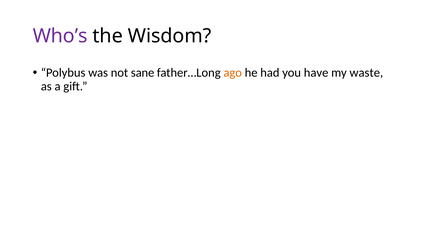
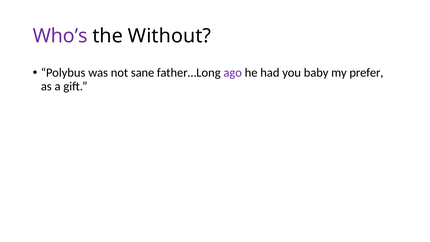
Wisdom: Wisdom -> Without
ago colour: orange -> purple
have: have -> baby
waste: waste -> prefer
